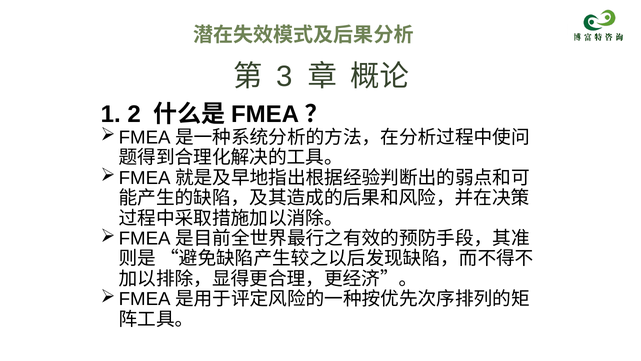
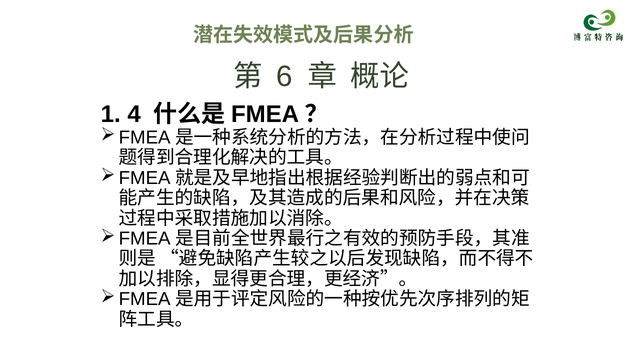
3: 3 -> 6
2: 2 -> 4
